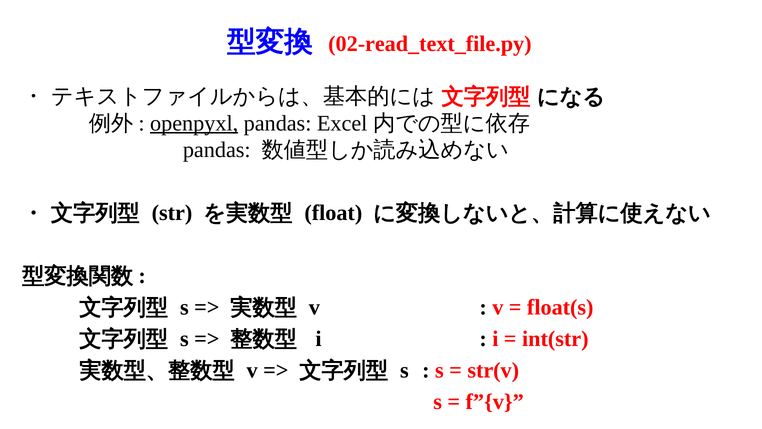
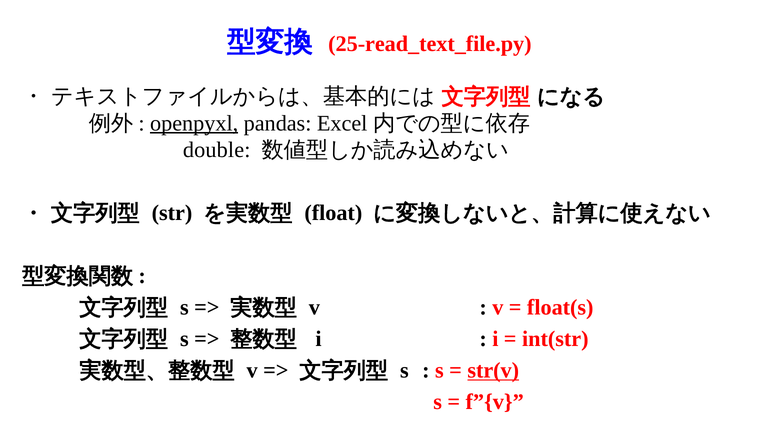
02-read_text_file.py: 02-read_text_file.py -> 25-read_text_file.py
pandas at (217, 150): pandas -> double
str(v underline: none -> present
